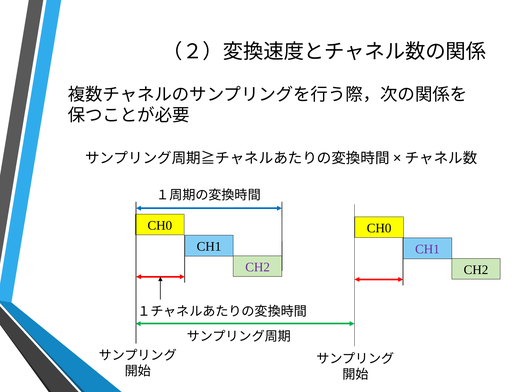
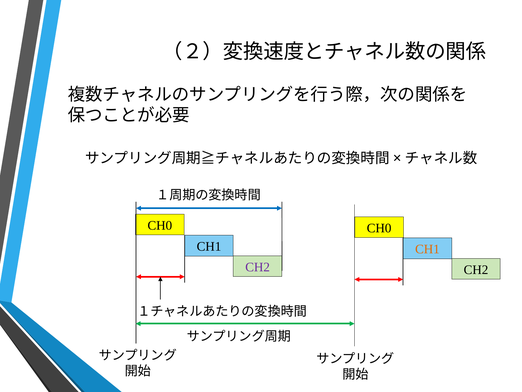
CH1 at (427, 249) colour: purple -> orange
